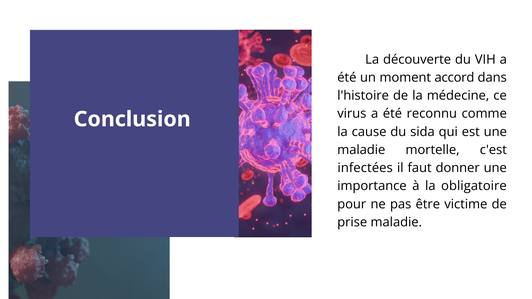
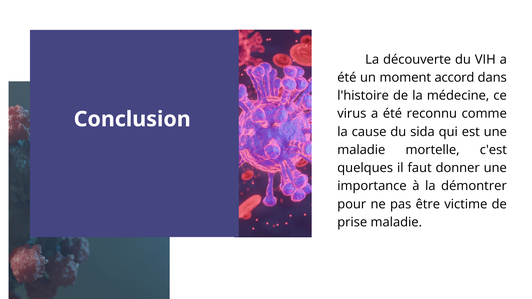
infectées: infectées -> quelques
obligatoire: obligatoire -> démontrer
